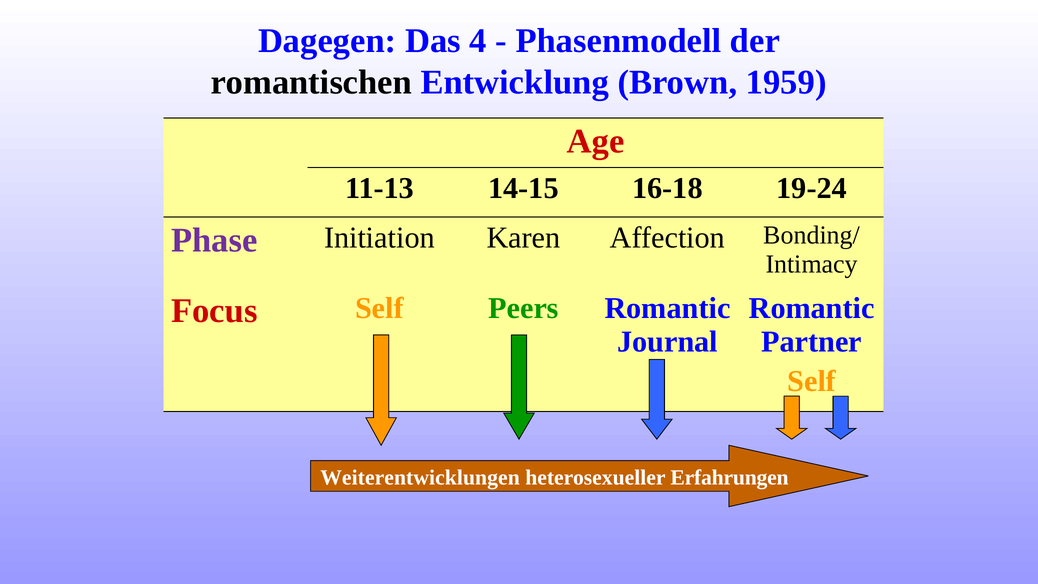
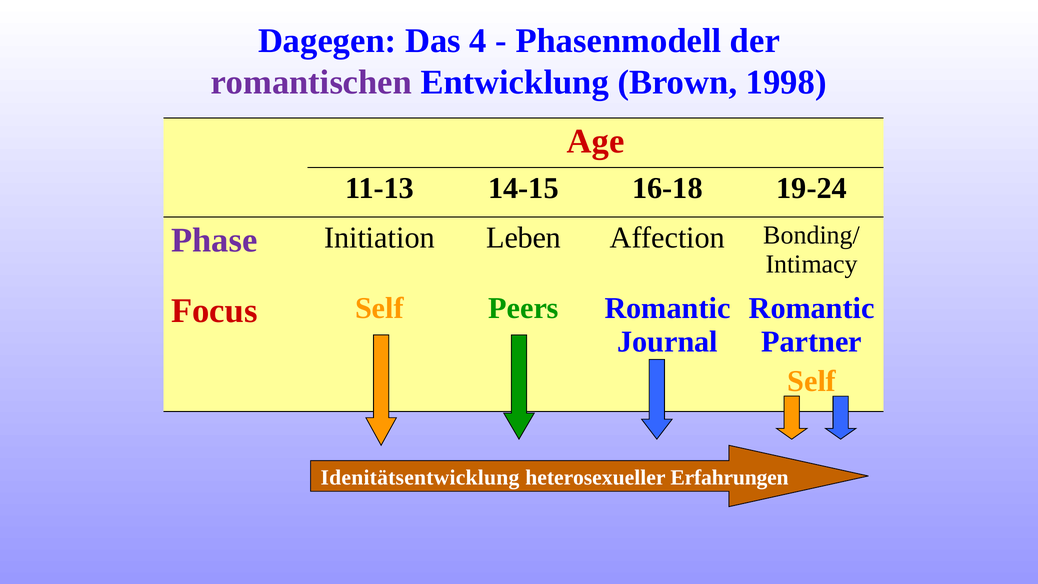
romantischen colour: black -> purple
1959: 1959 -> 1998
Karen: Karen -> Leben
Weiterentwicklungen: Weiterentwicklungen -> Idenitätsentwicklung
